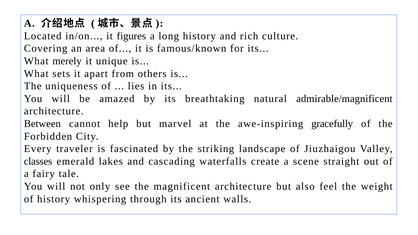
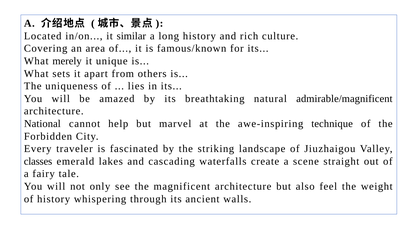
figures: figures -> similar
Between: Between -> National
gracefully: gracefully -> technique
